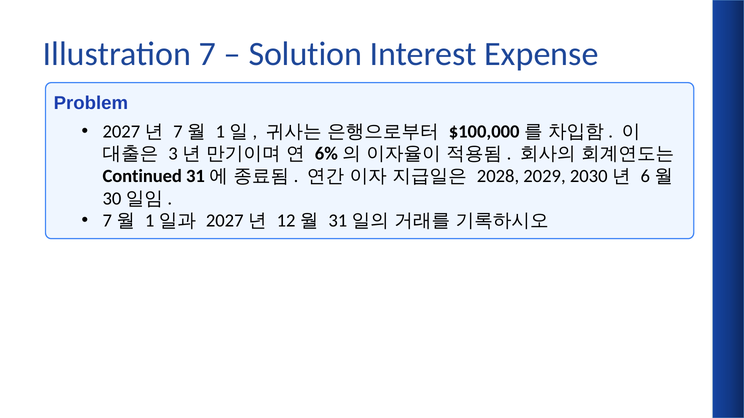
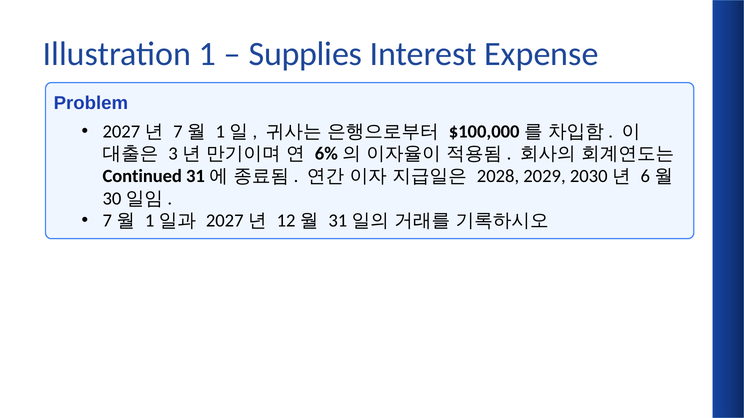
7: 7 -> 1
Solution: Solution -> Supplies
